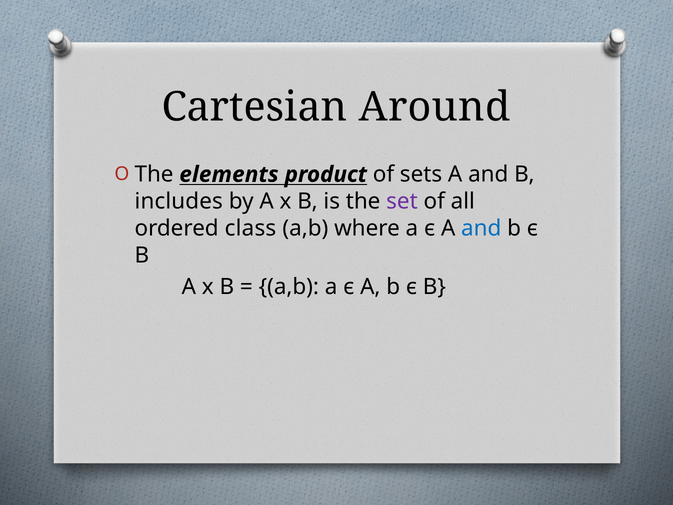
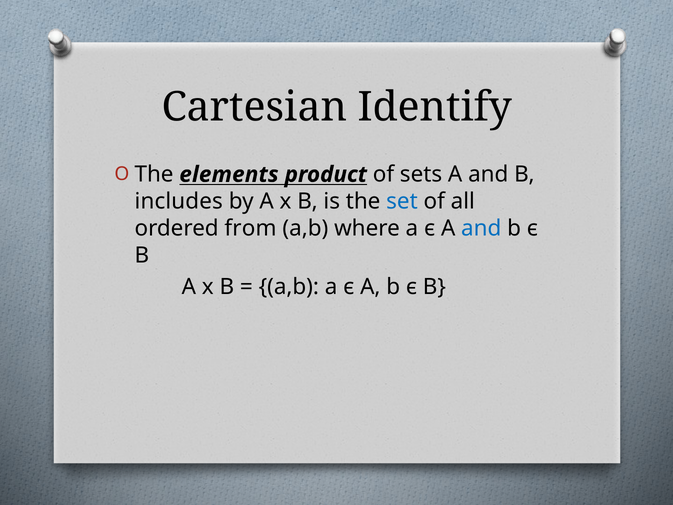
Around: Around -> Identify
set colour: purple -> blue
class: class -> from
